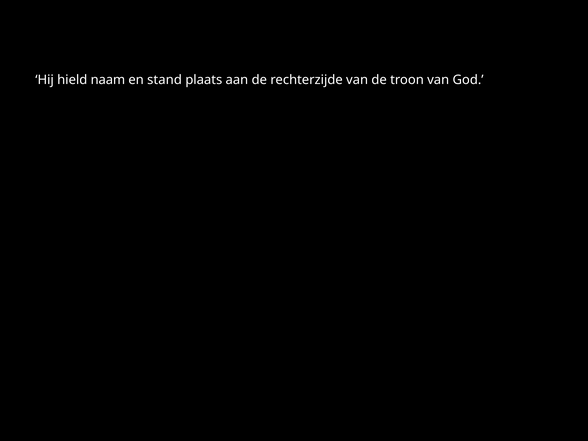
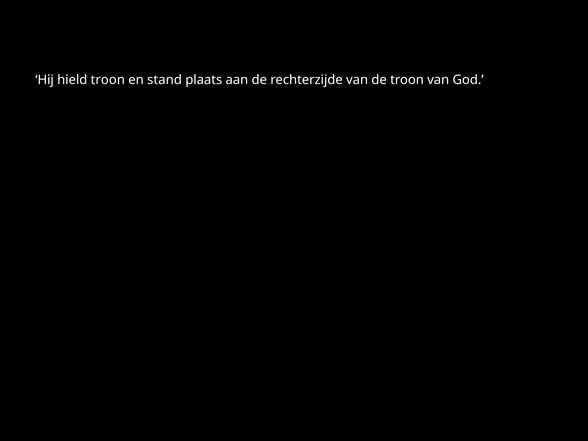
hield naam: naam -> troon
